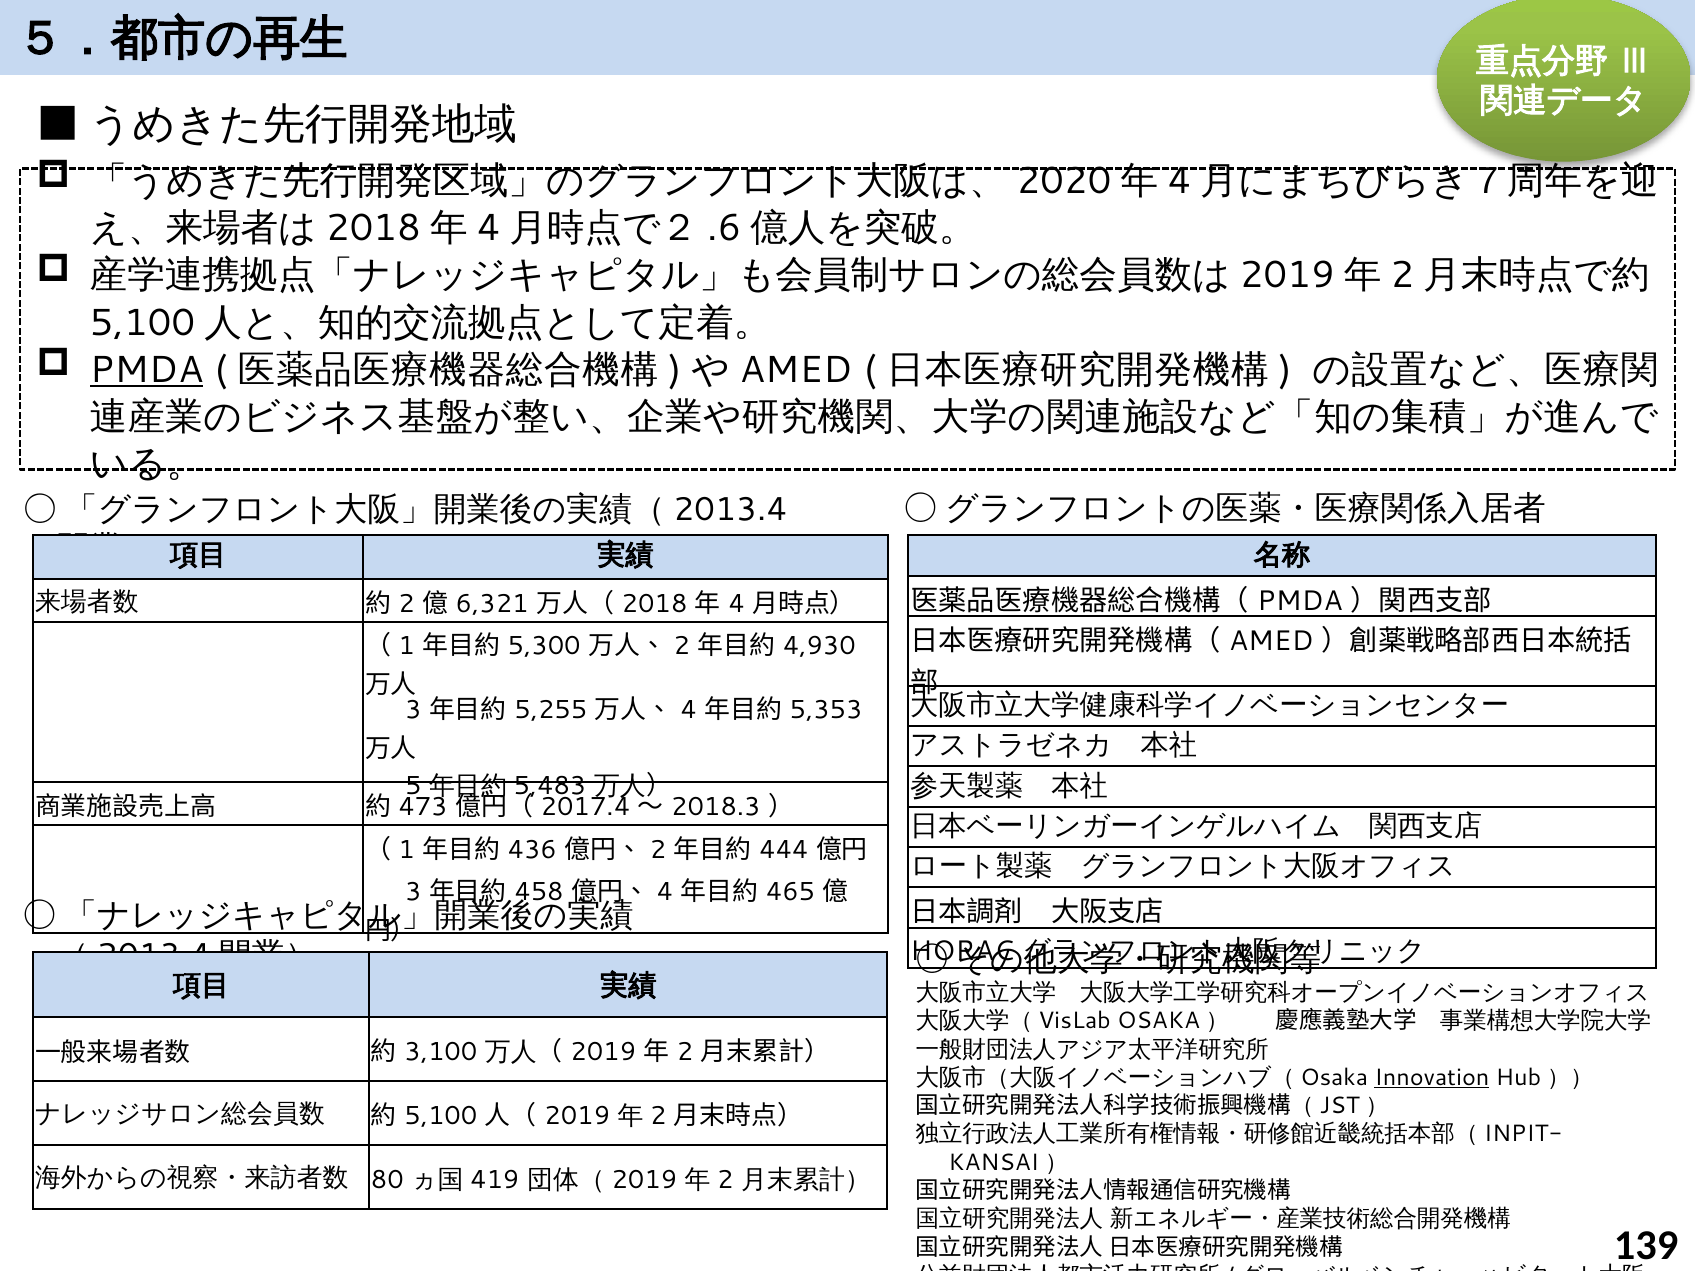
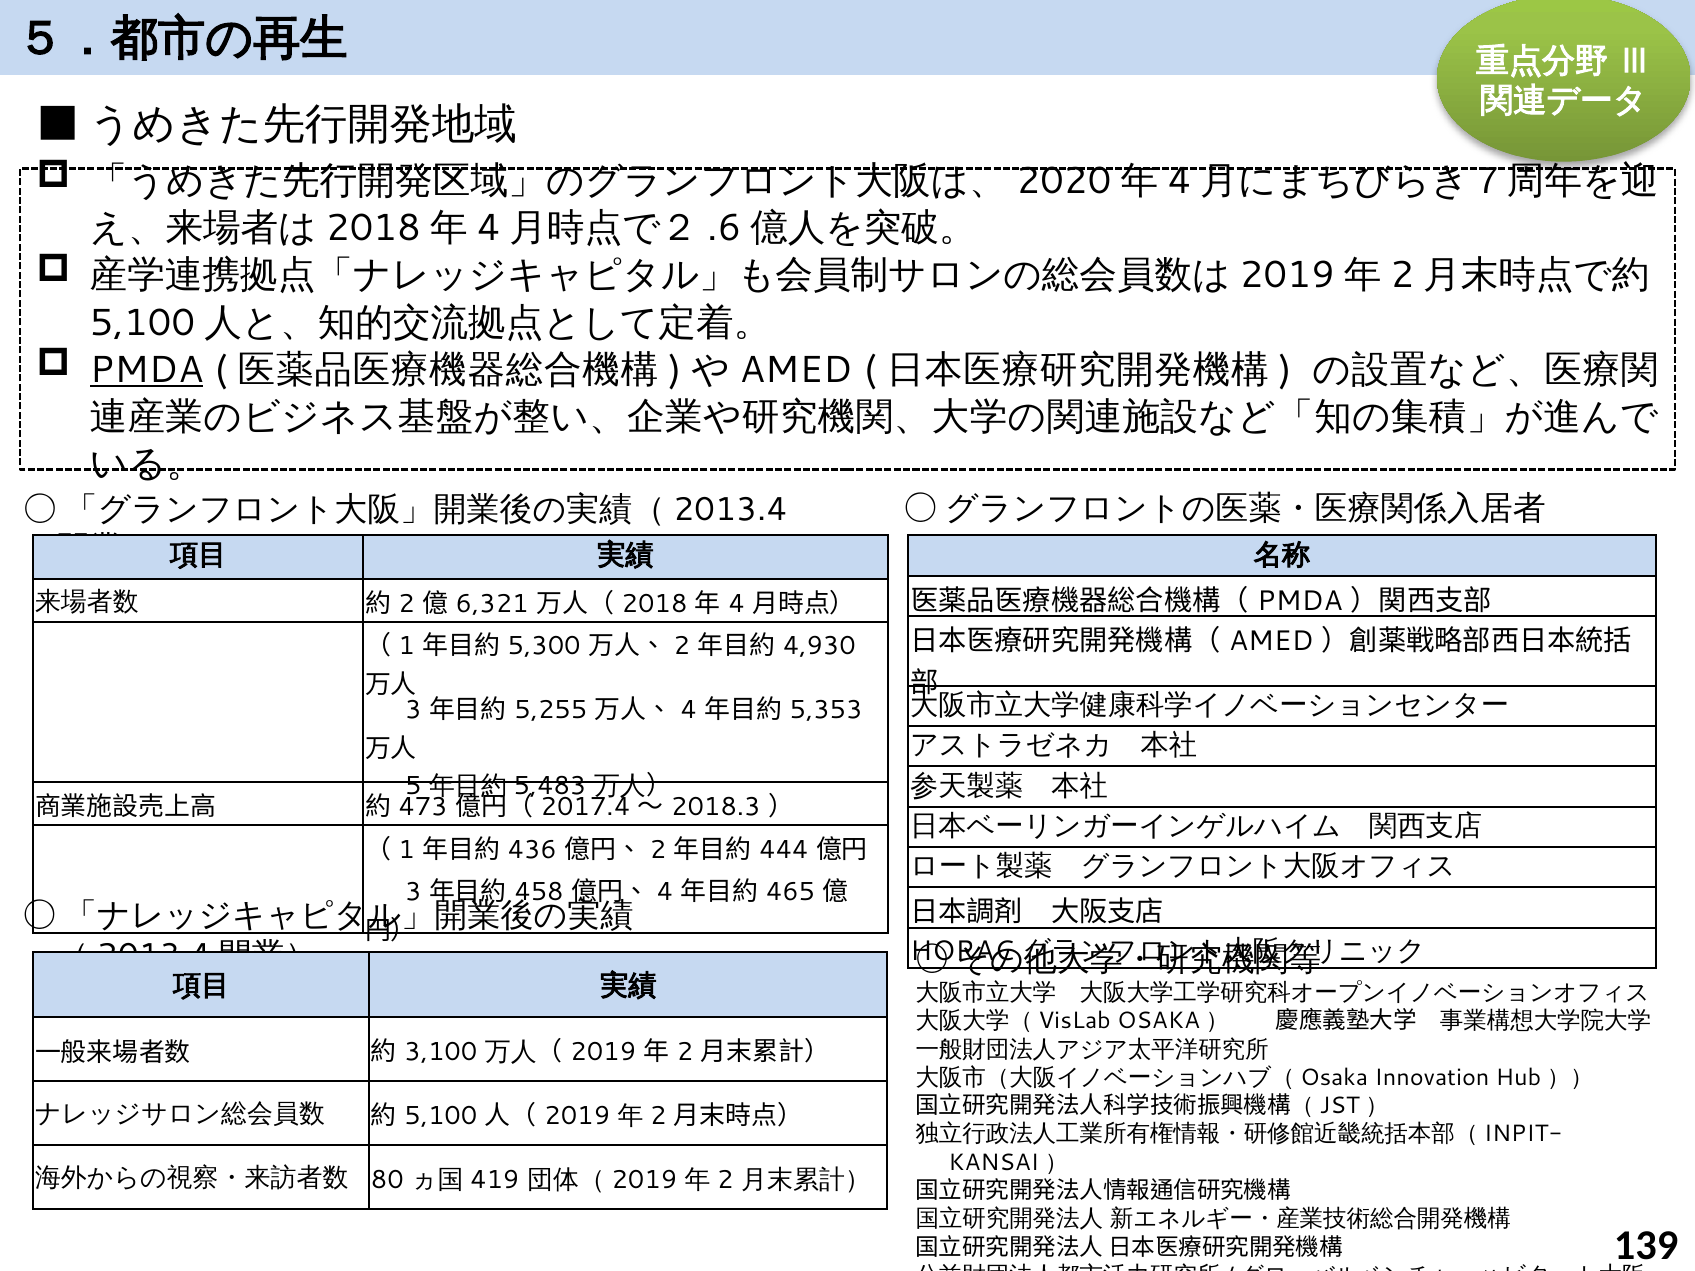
Innovation underline: present -> none
